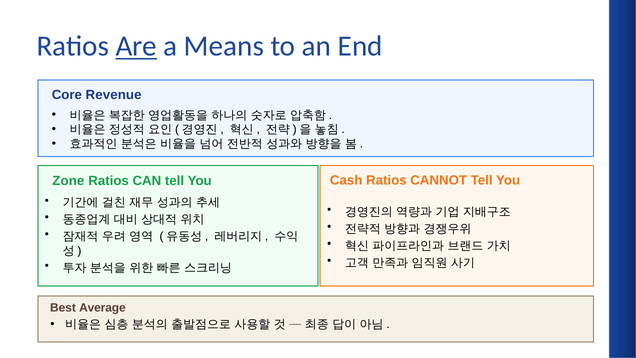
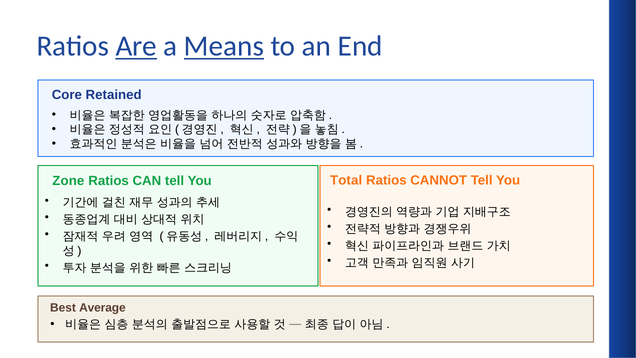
Means underline: none -> present
Revenue: Revenue -> Retained
Cash: Cash -> Total
